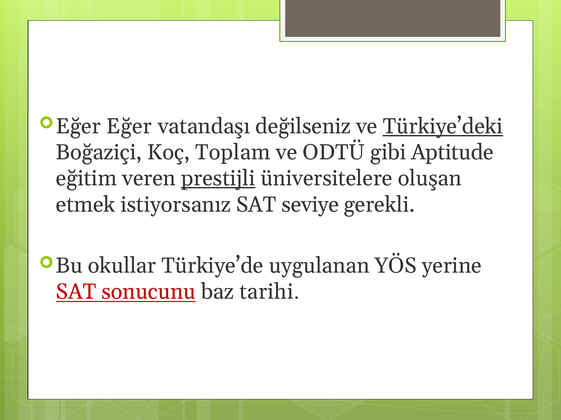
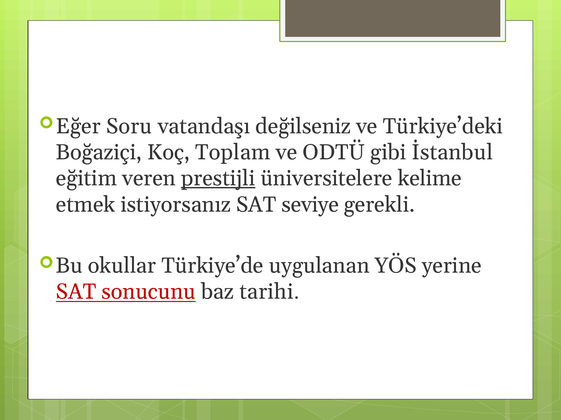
Eğer Eğer: Eğer -> Soru
Türkiye’deki underline: present -> none
Aptitude: Aptitude -> İstanbul
oluşan: oluşan -> kelime
